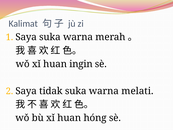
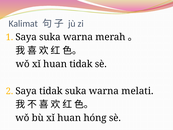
huan ingin: ingin -> tidak
